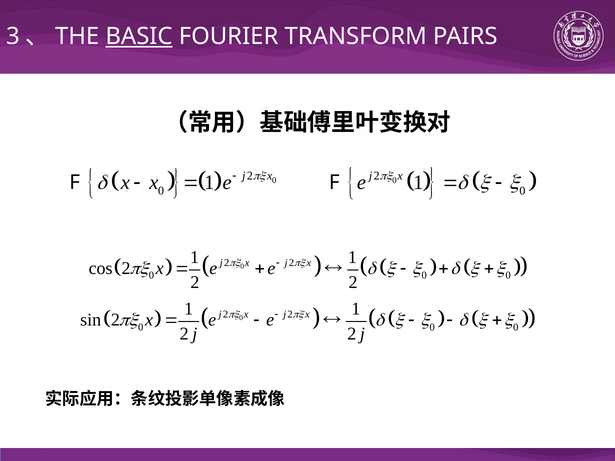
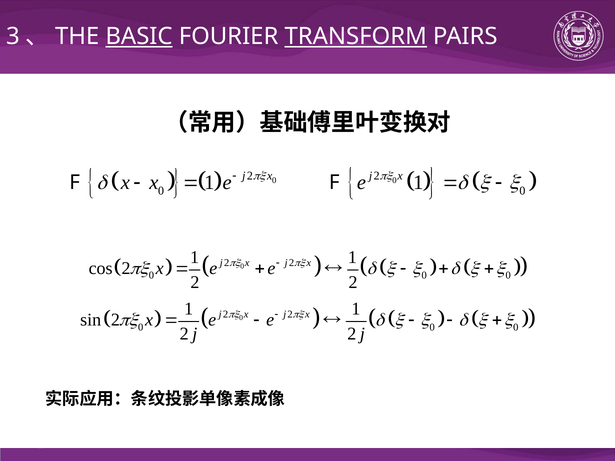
TRANSFORM underline: none -> present
